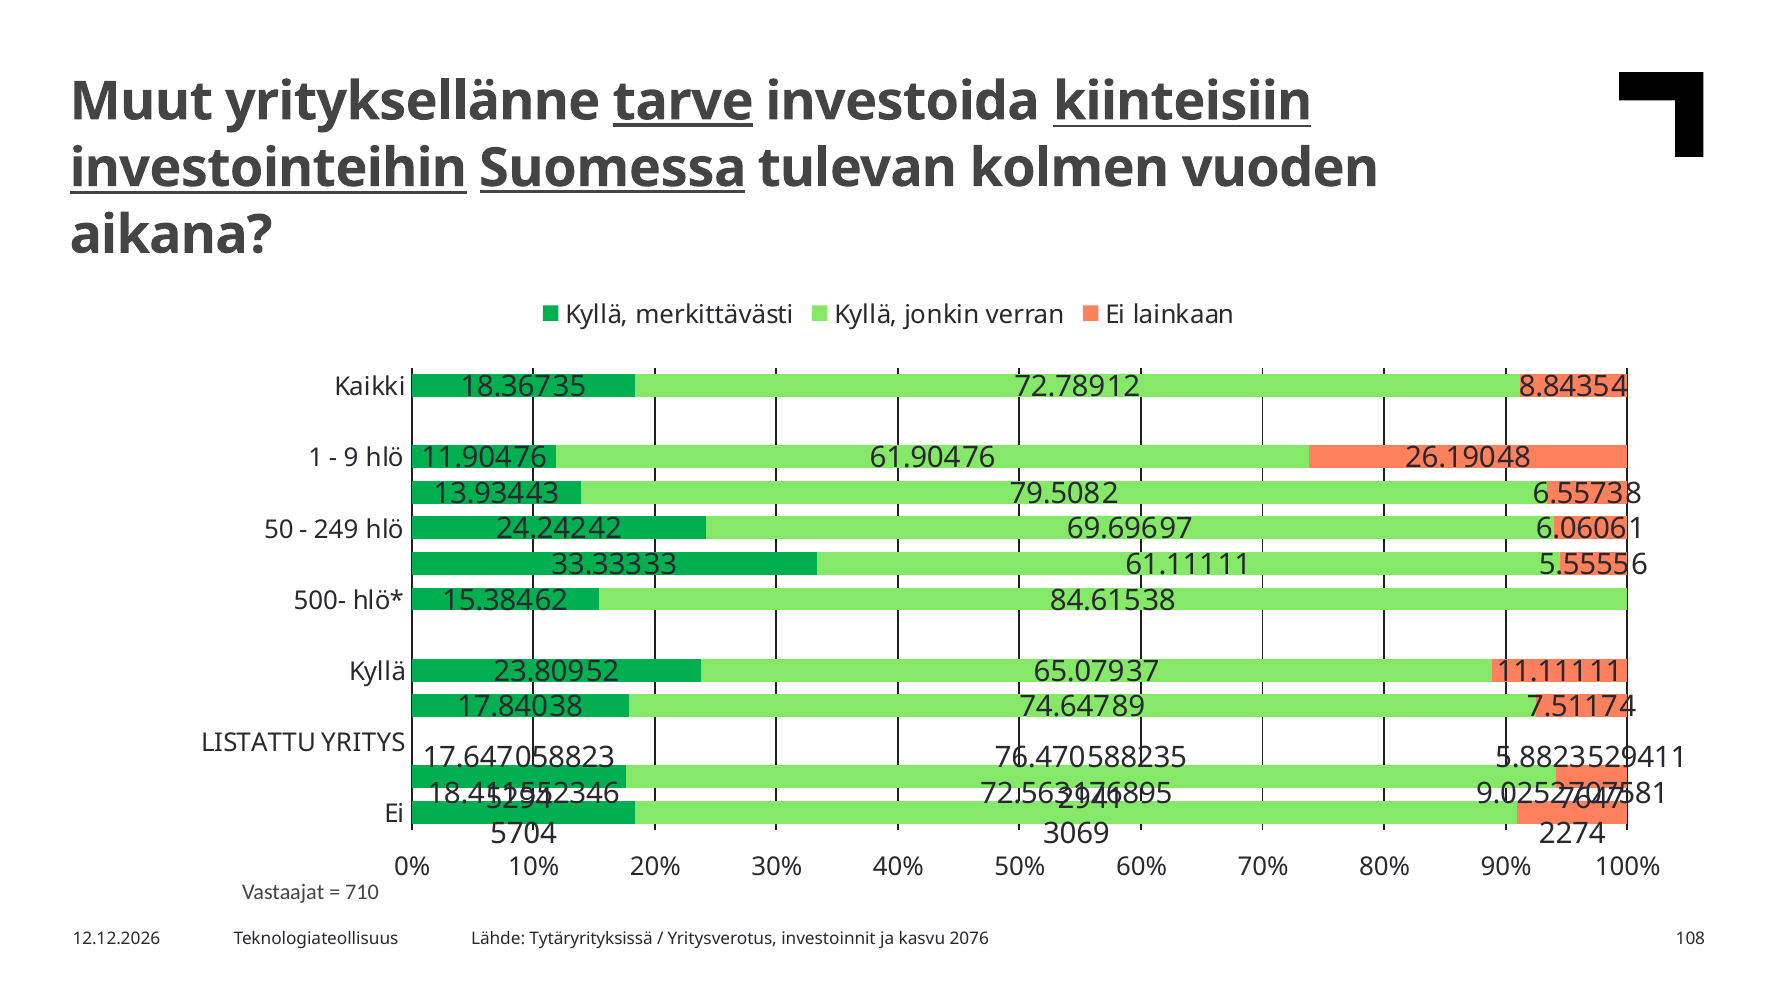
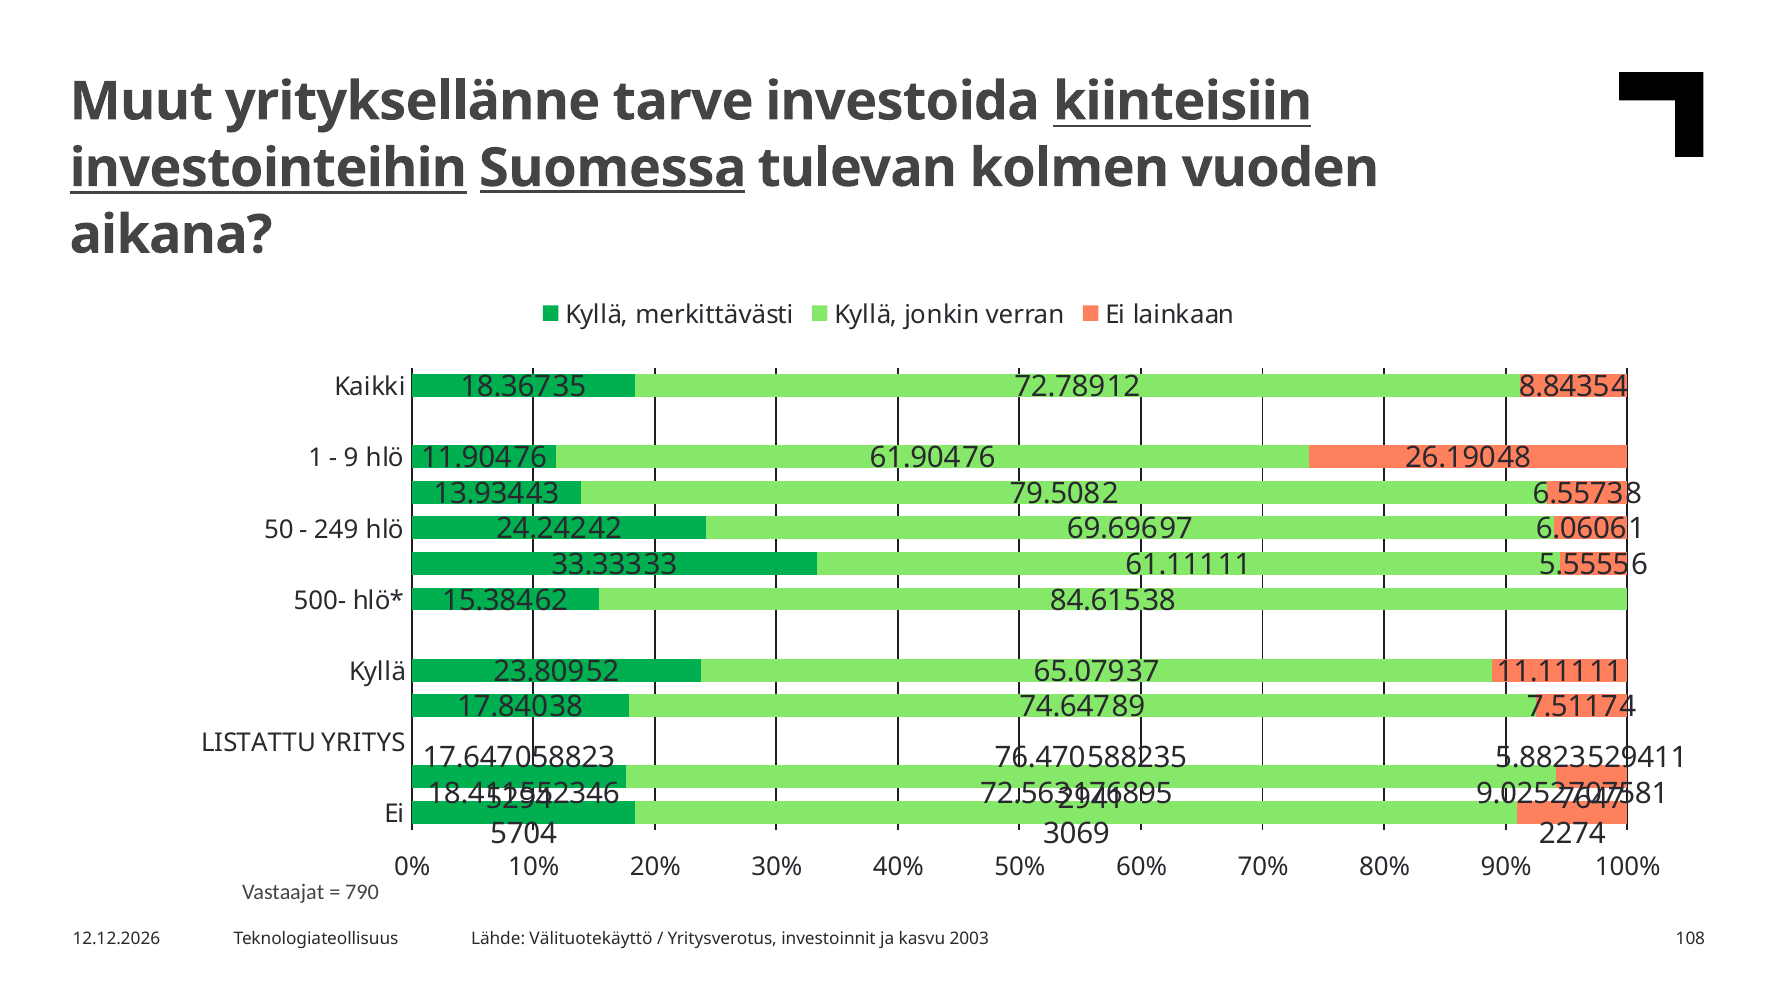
tarve underline: present -> none
710: 710 -> 790
Tytäryrityksissä: Tytäryrityksissä -> Välituotekäyttö
2076: 2076 -> 2003
